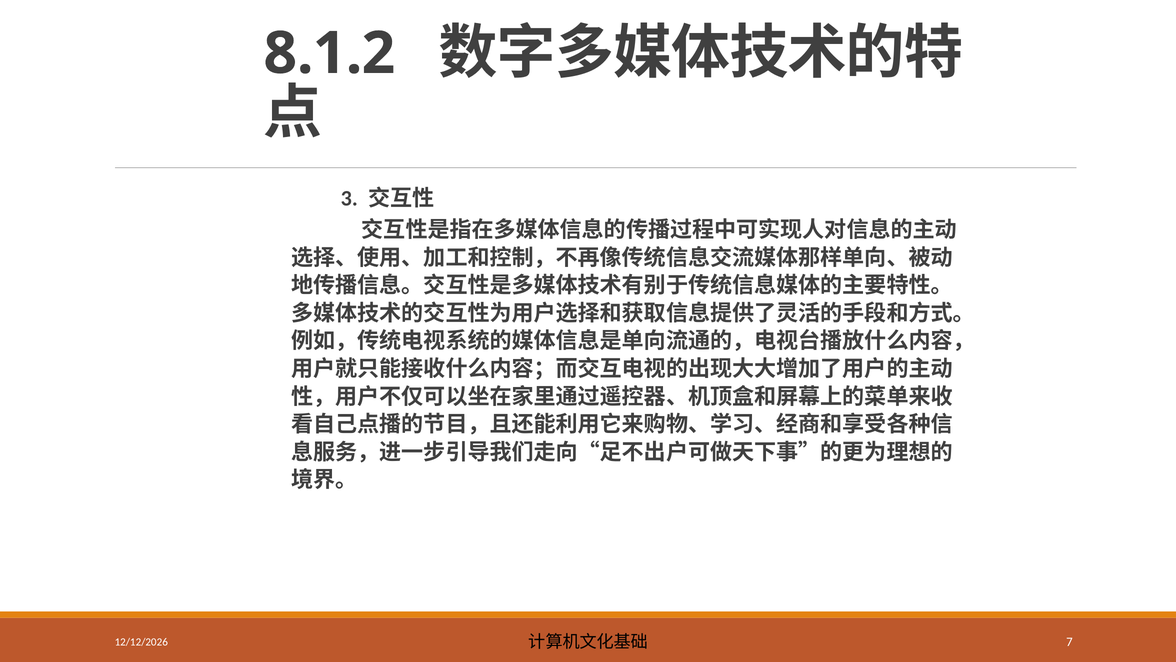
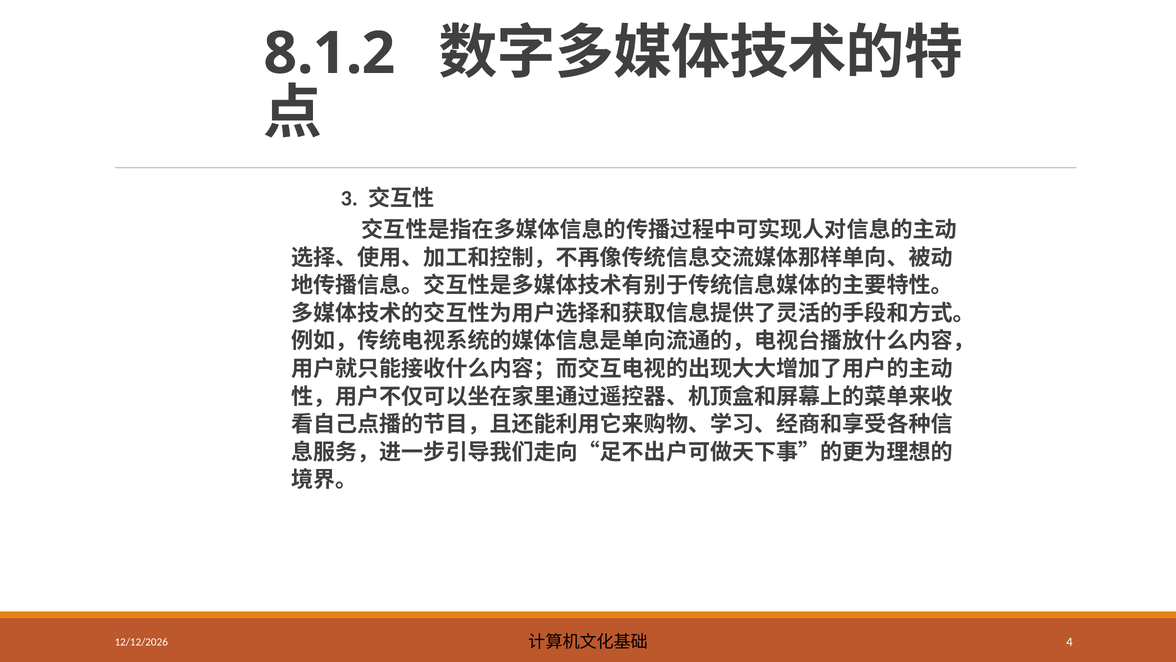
7: 7 -> 4
